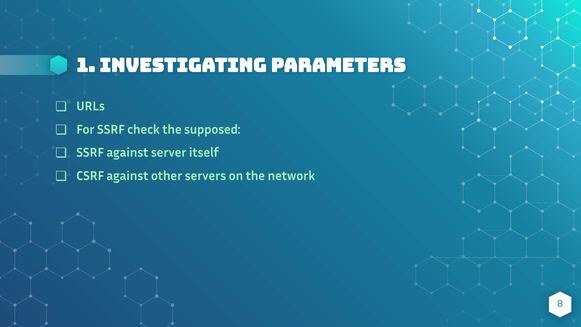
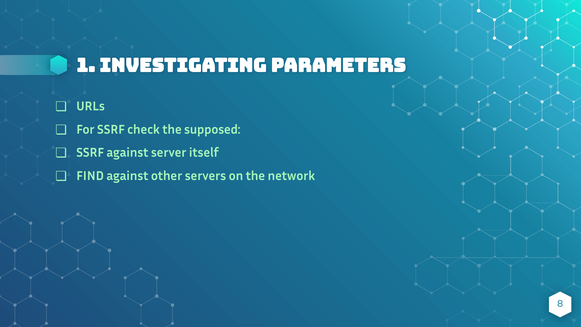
CSRF: CSRF -> FIND
